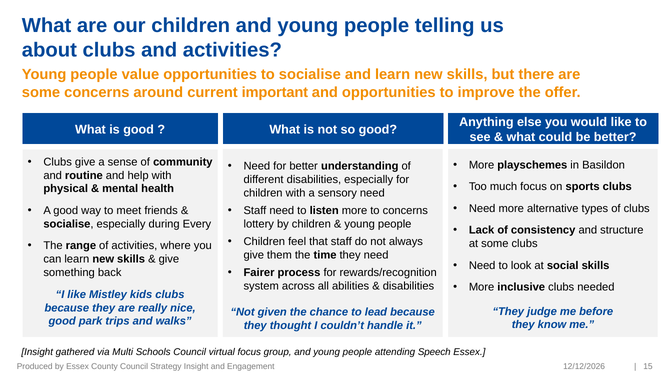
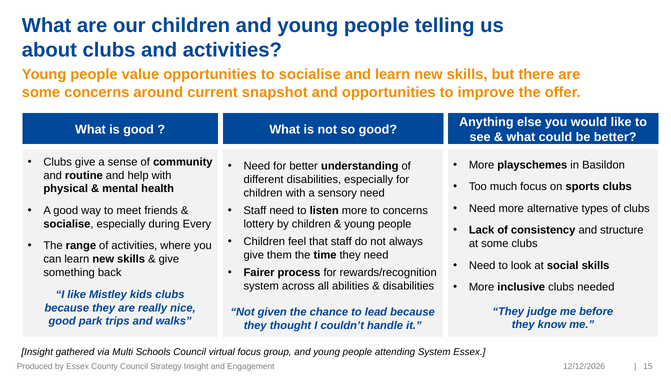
important: important -> snapshot
attending Speech: Speech -> System
